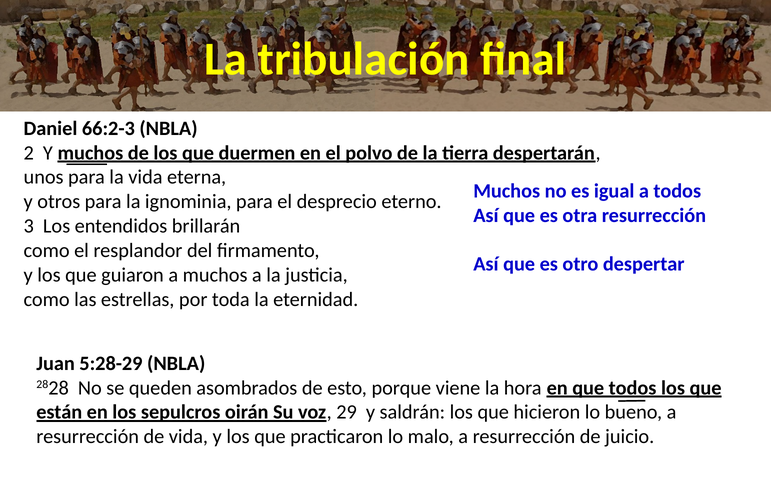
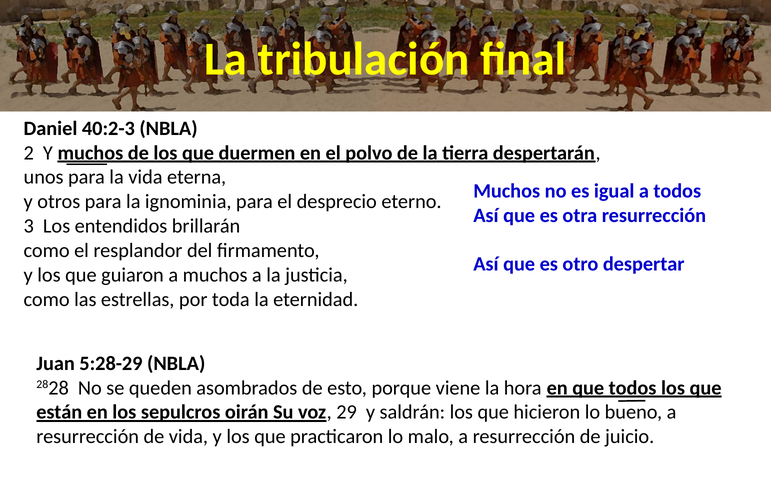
66:2-3: 66:2-3 -> 40:2-3
